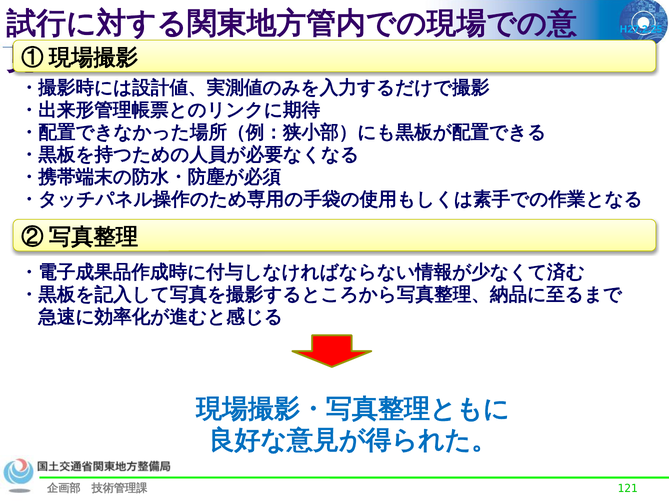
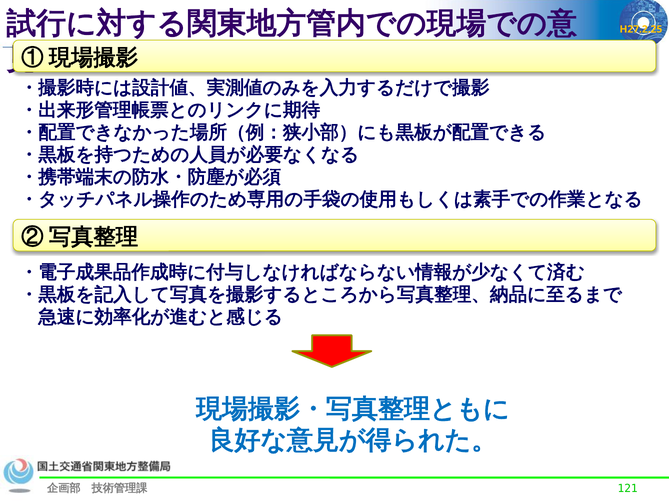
H27.2.25 colour: light blue -> yellow
